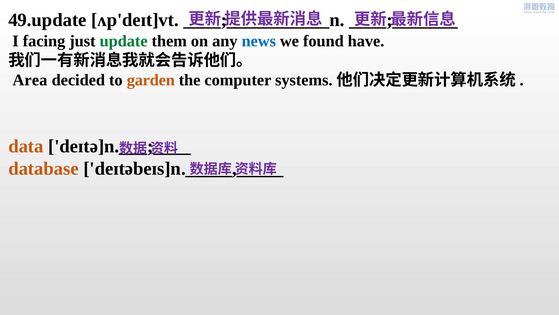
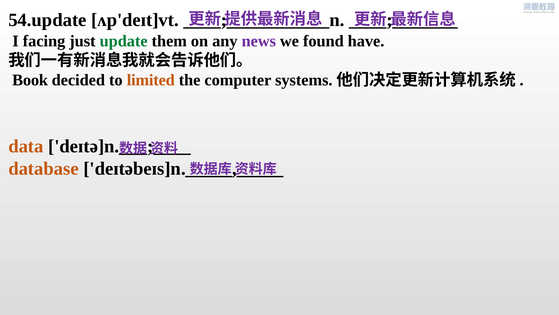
49.update: 49.update -> 54.update
news colour: blue -> purple
Area: Area -> Book
garden: garden -> limited
